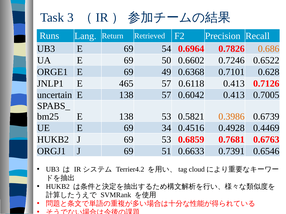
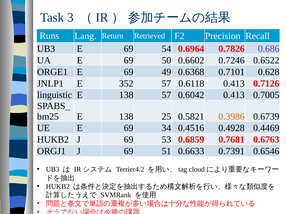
0.686 colour: orange -> purple
465: 465 -> 352
uncertain: uncertain -> linguistic
138 53: 53 -> 25
